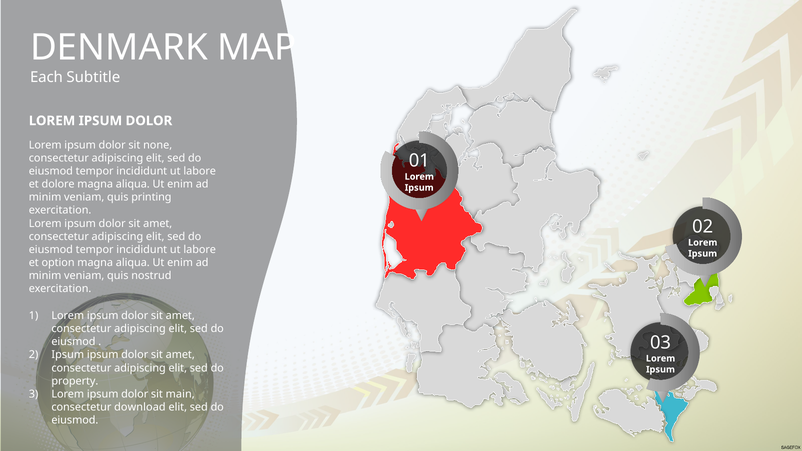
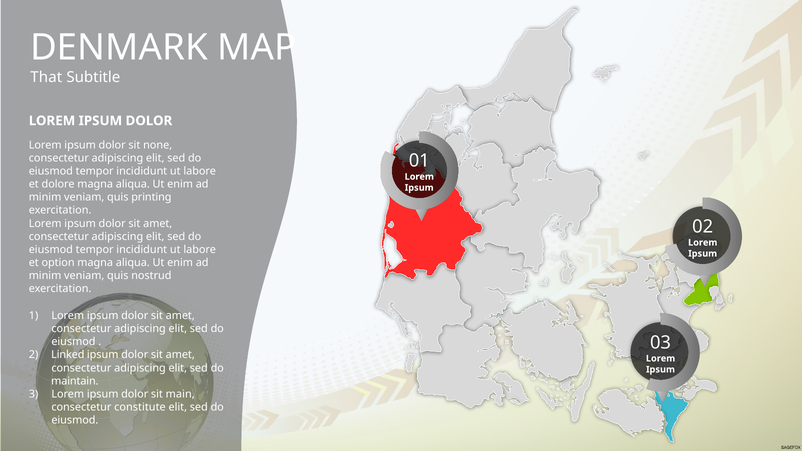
Each: Each -> That
Ipsum at (68, 355): Ipsum -> Linked
property: property -> maintain
download: download -> constitute
